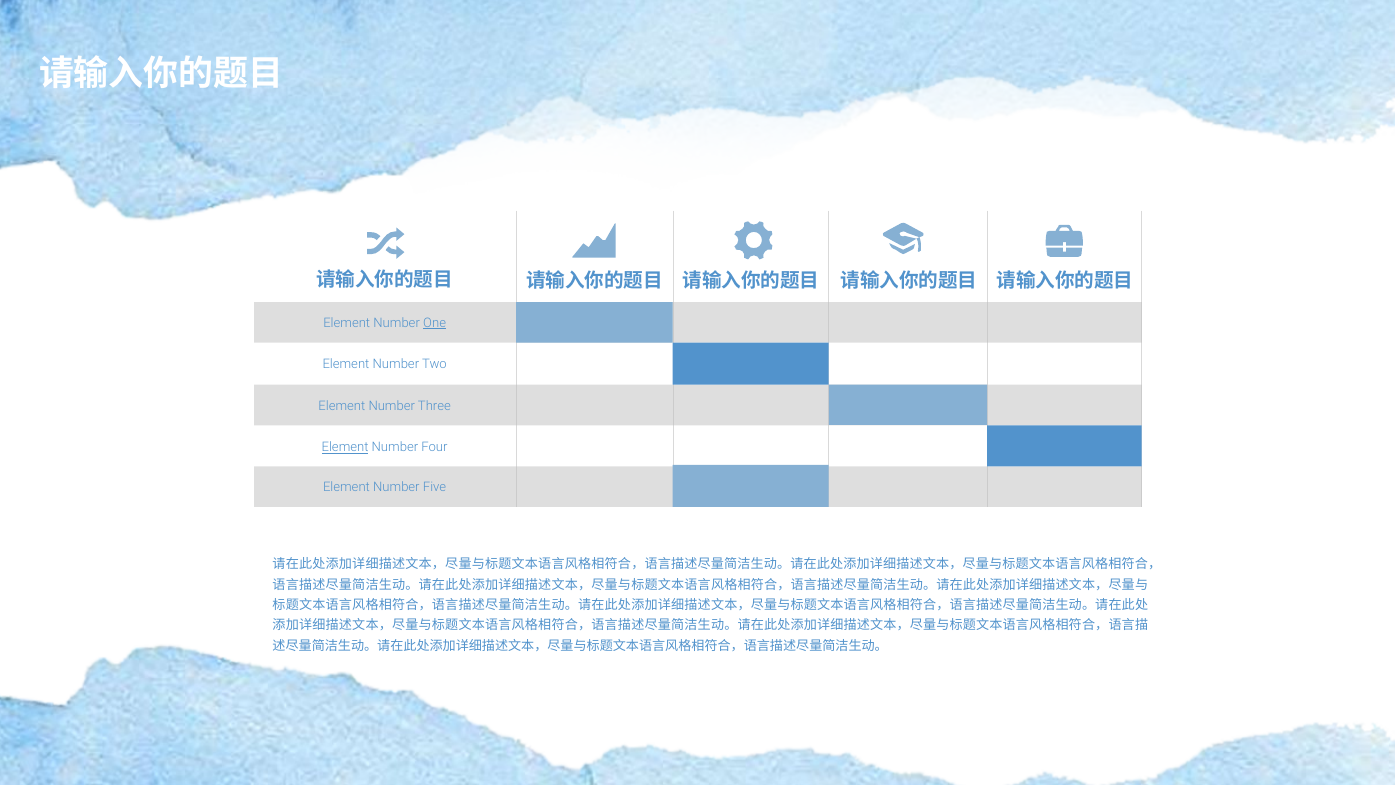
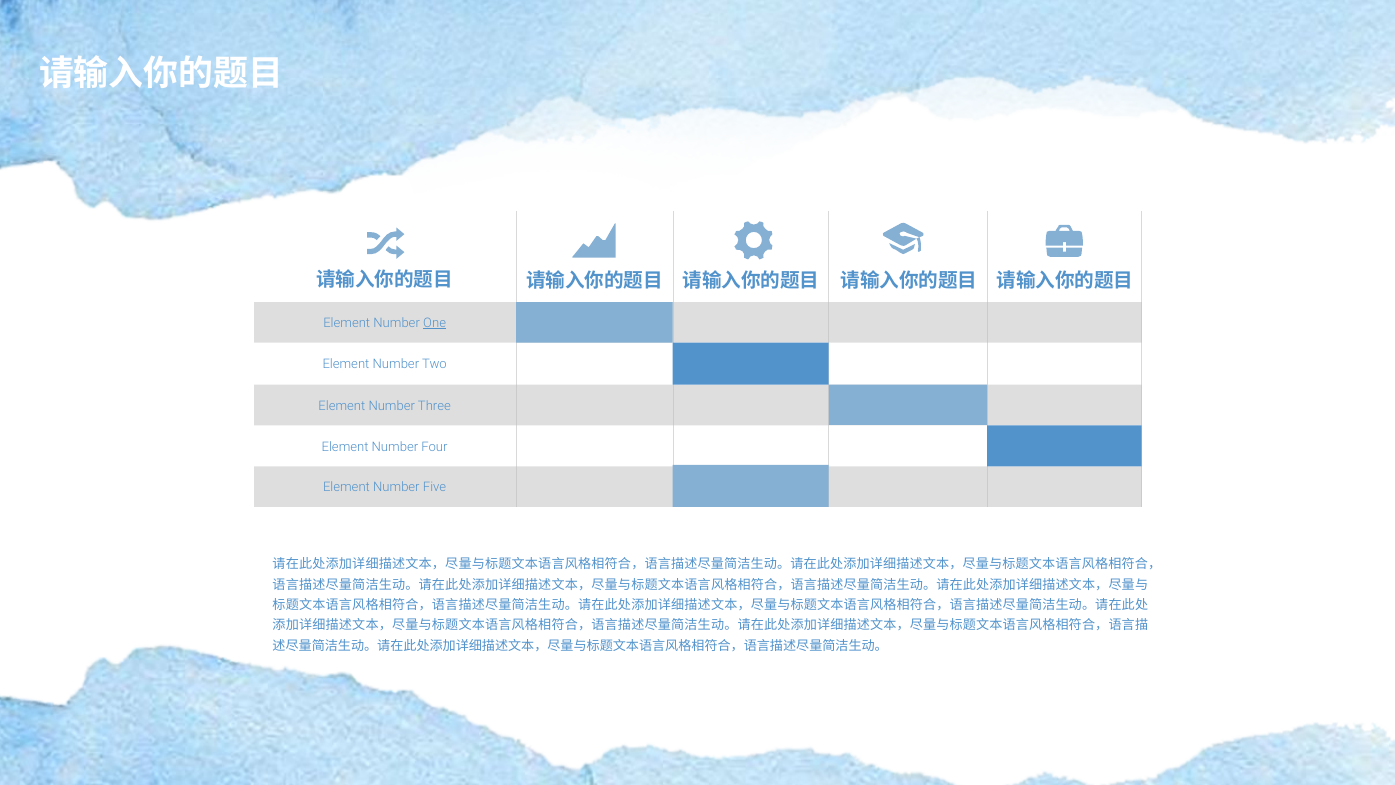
Element at (345, 447) underline: present -> none
